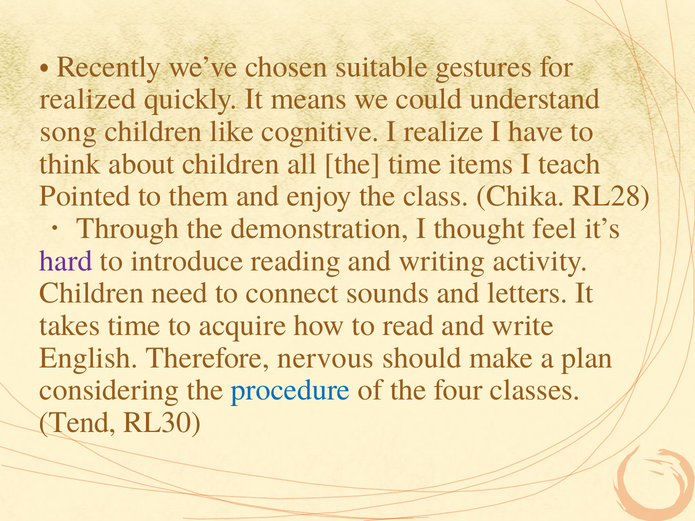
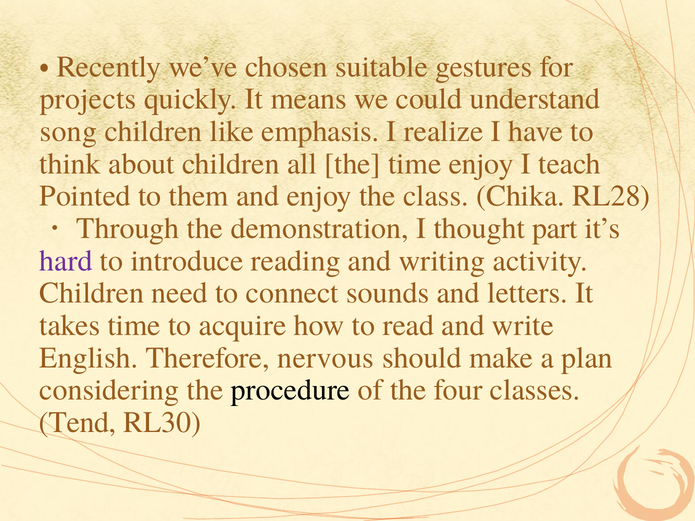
realized: realized -> projects
cognitive: cognitive -> emphasis
time items: items -> enjoy
feel: feel -> part
procedure colour: blue -> black
